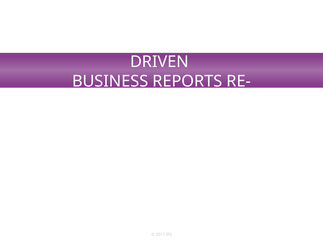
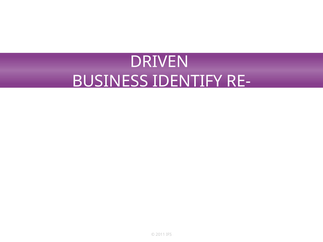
REPORTS: REPORTS -> IDENTIFY
